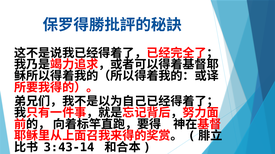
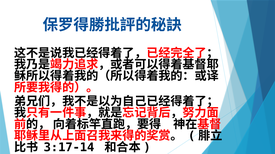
3:43-14: 3:43-14 -> 3:17-14
